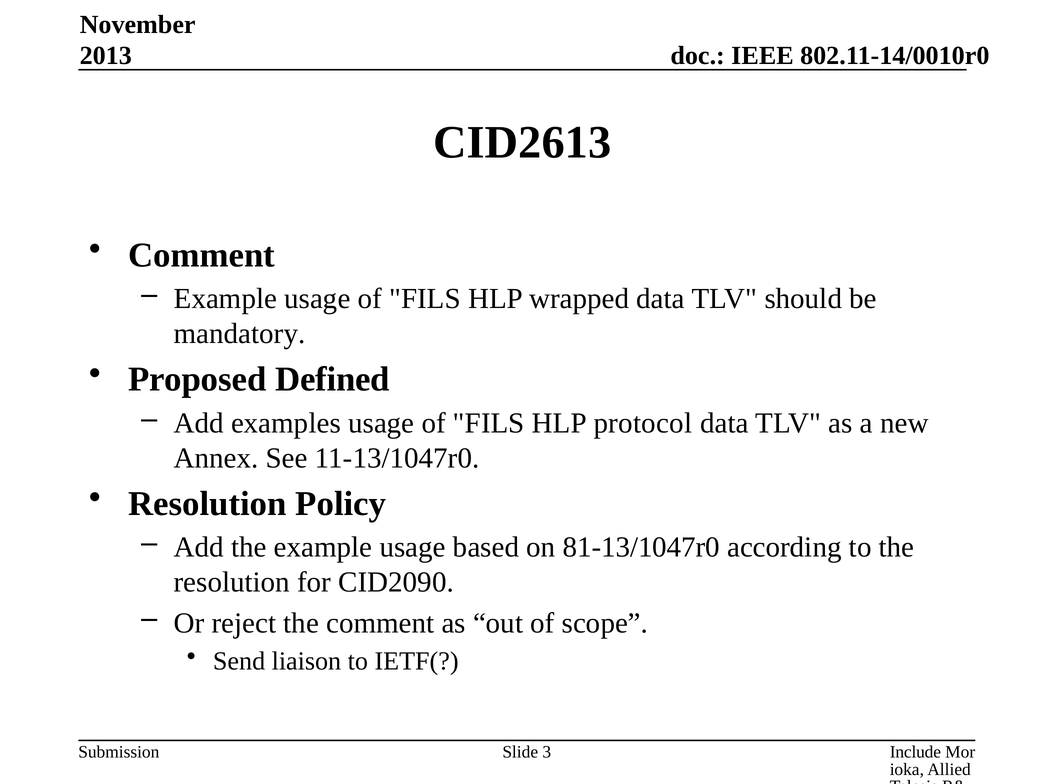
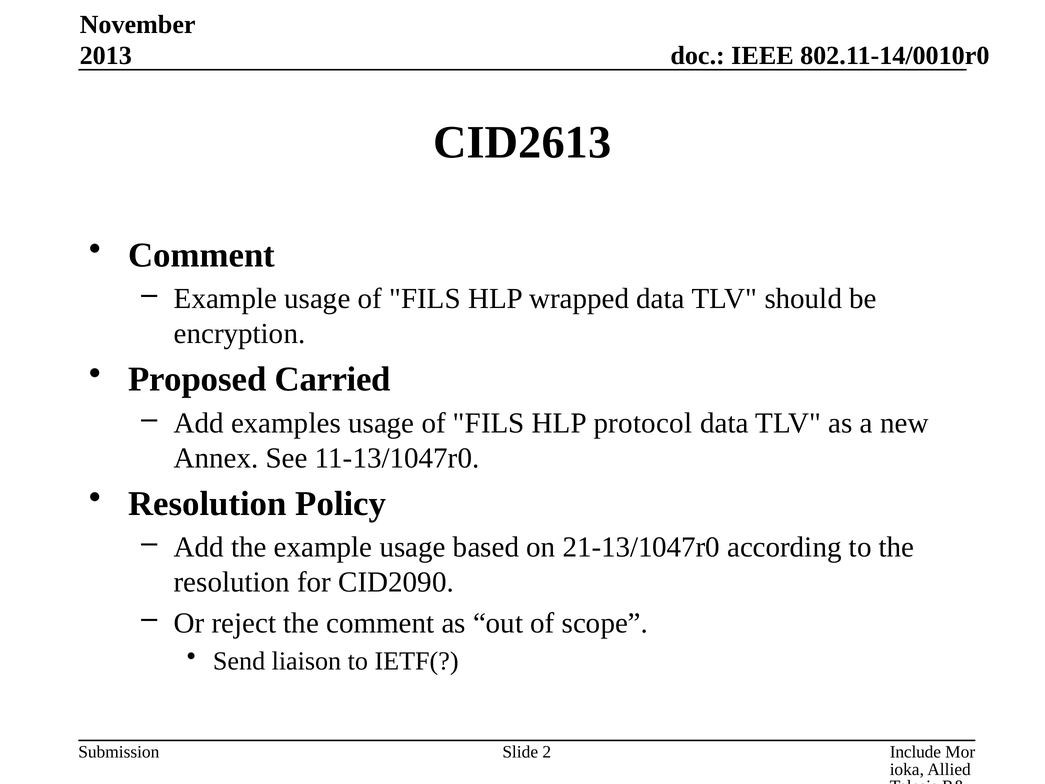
mandatory: mandatory -> encryption
Defined: Defined -> Carried
81-13/1047r0: 81-13/1047r0 -> 21-13/1047r0
3: 3 -> 2
